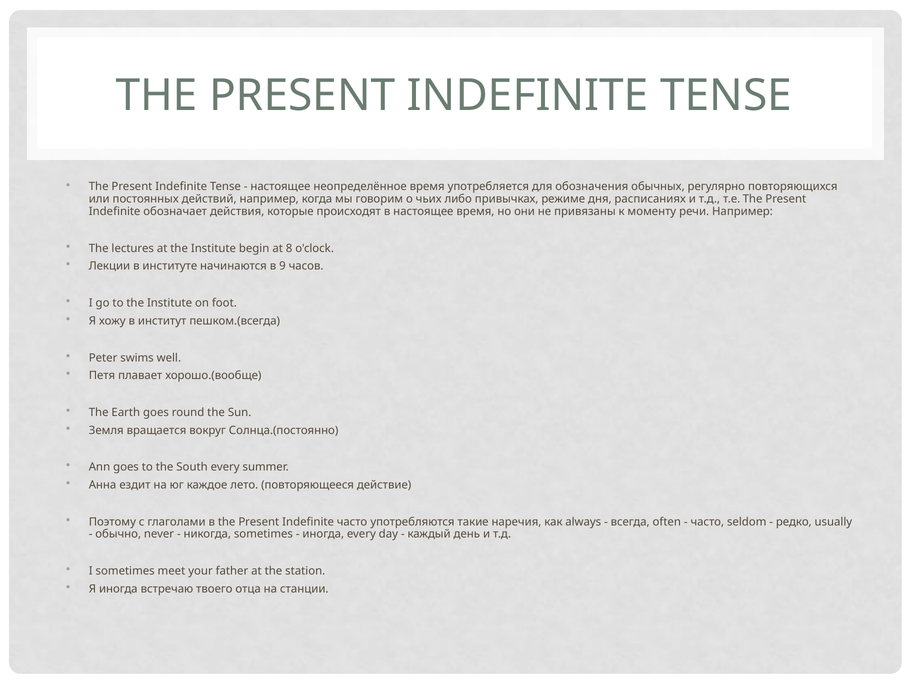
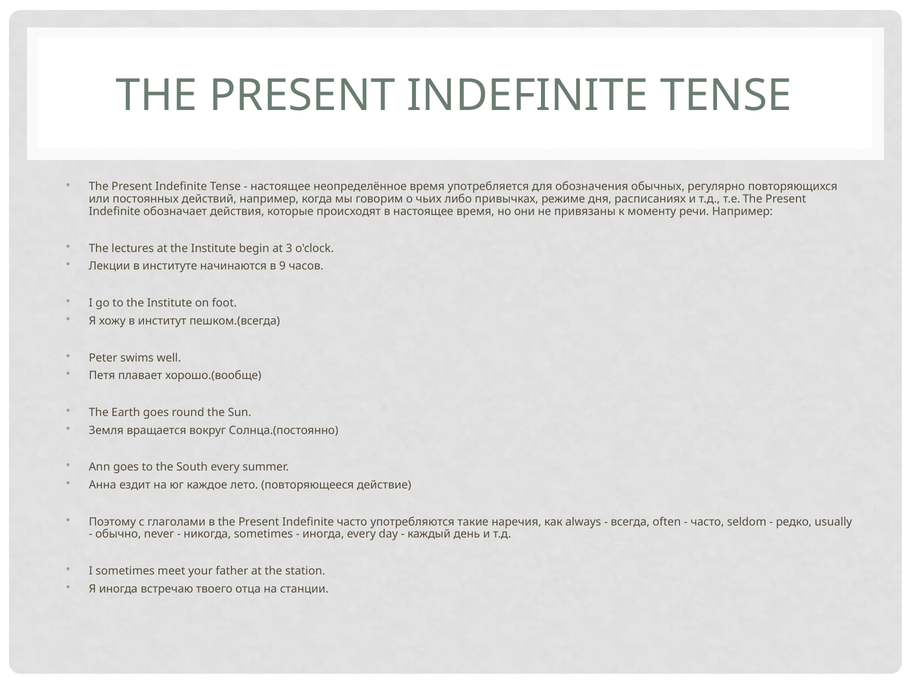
8: 8 -> 3
